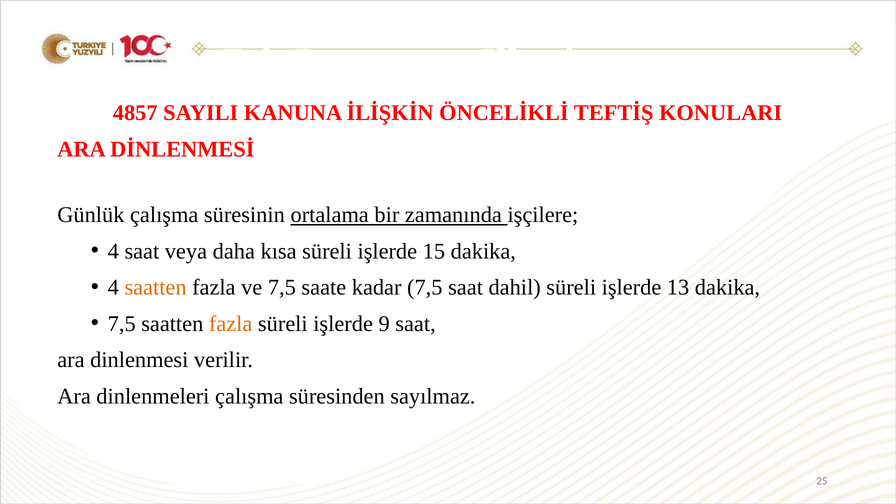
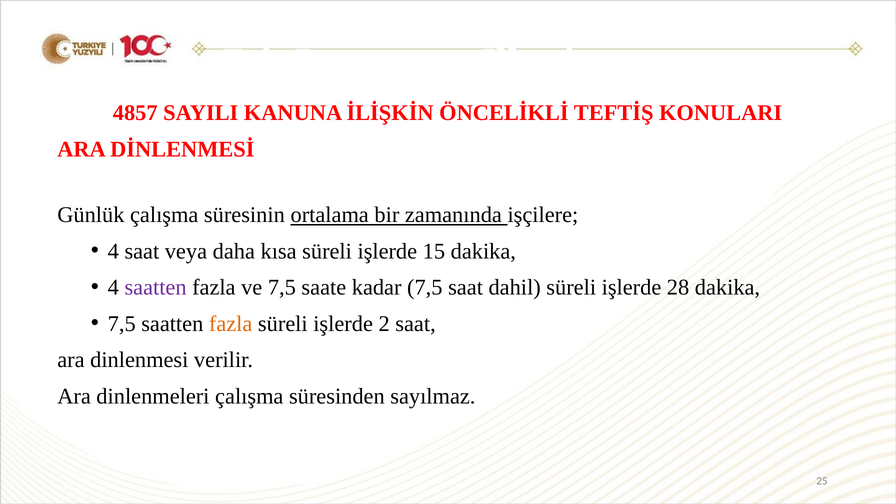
saatten at (156, 287) colour: orange -> purple
13: 13 -> 28
9: 9 -> 2
